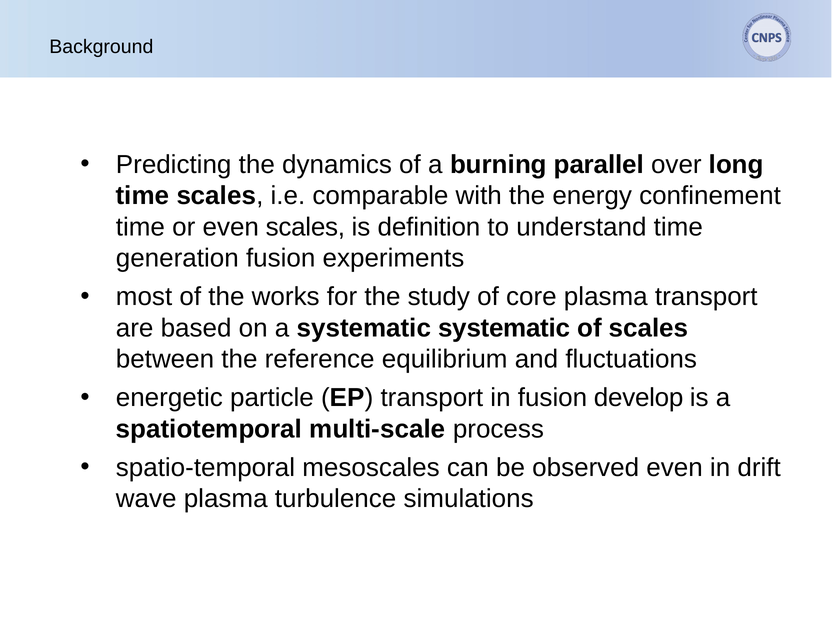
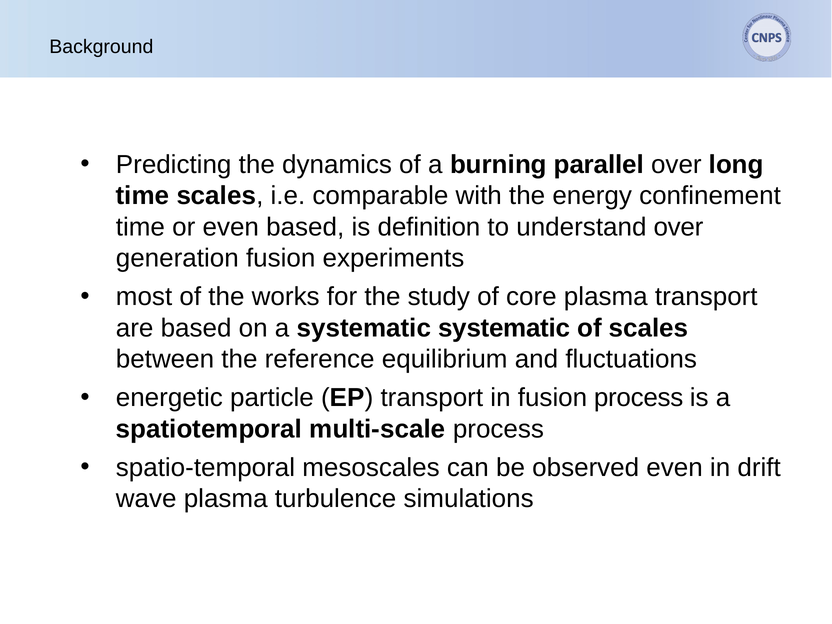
even scales: scales -> based
understand time: time -> over
fusion develop: develop -> process
